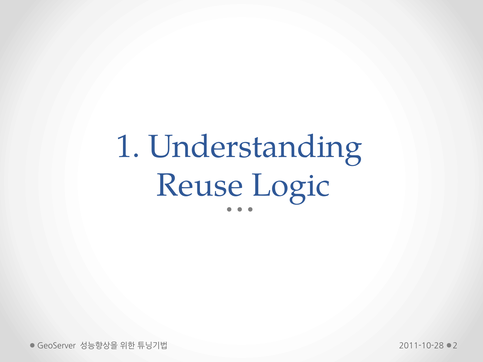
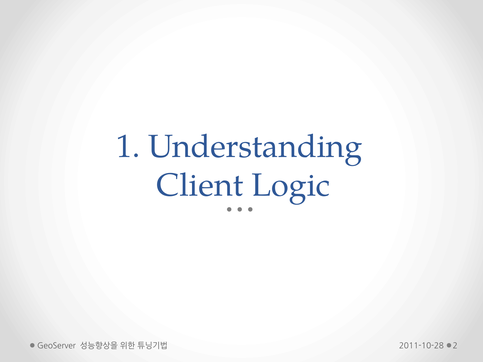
Reuse: Reuse -> Client
